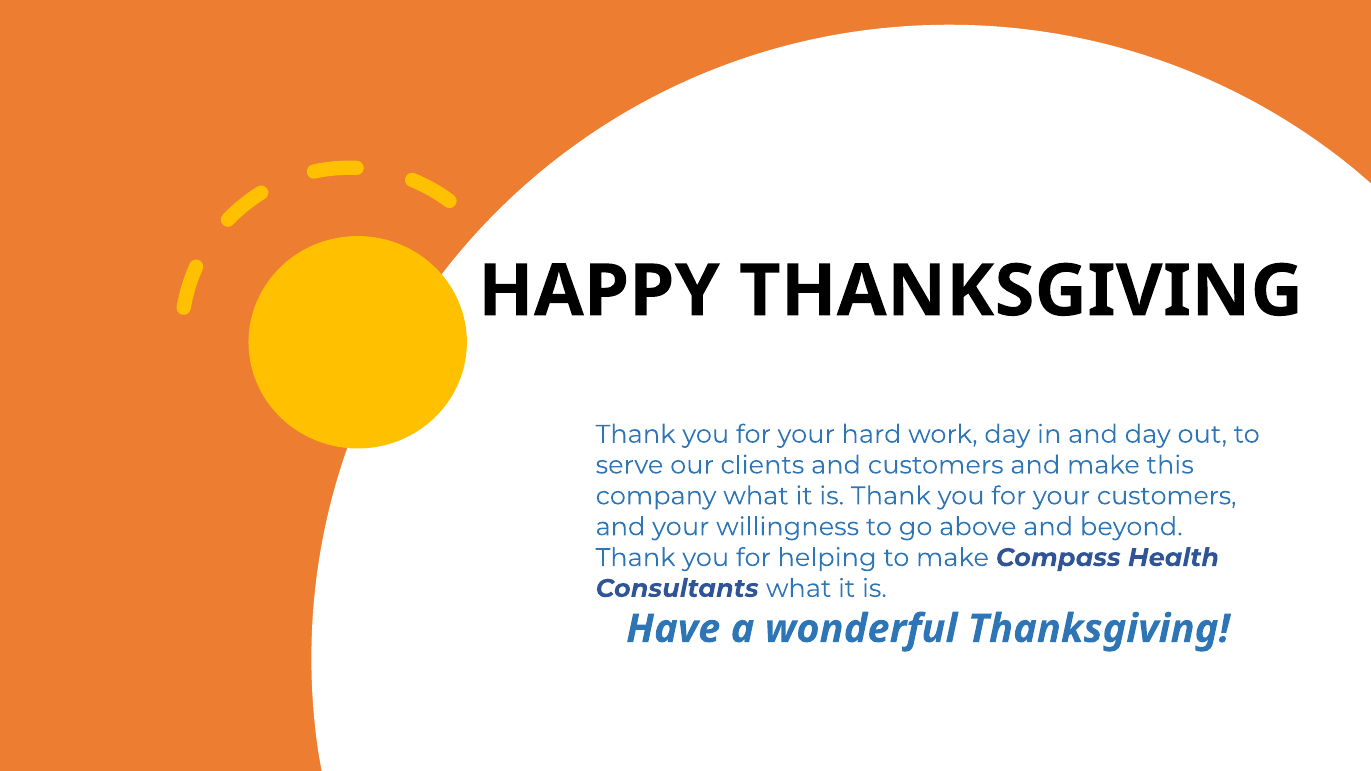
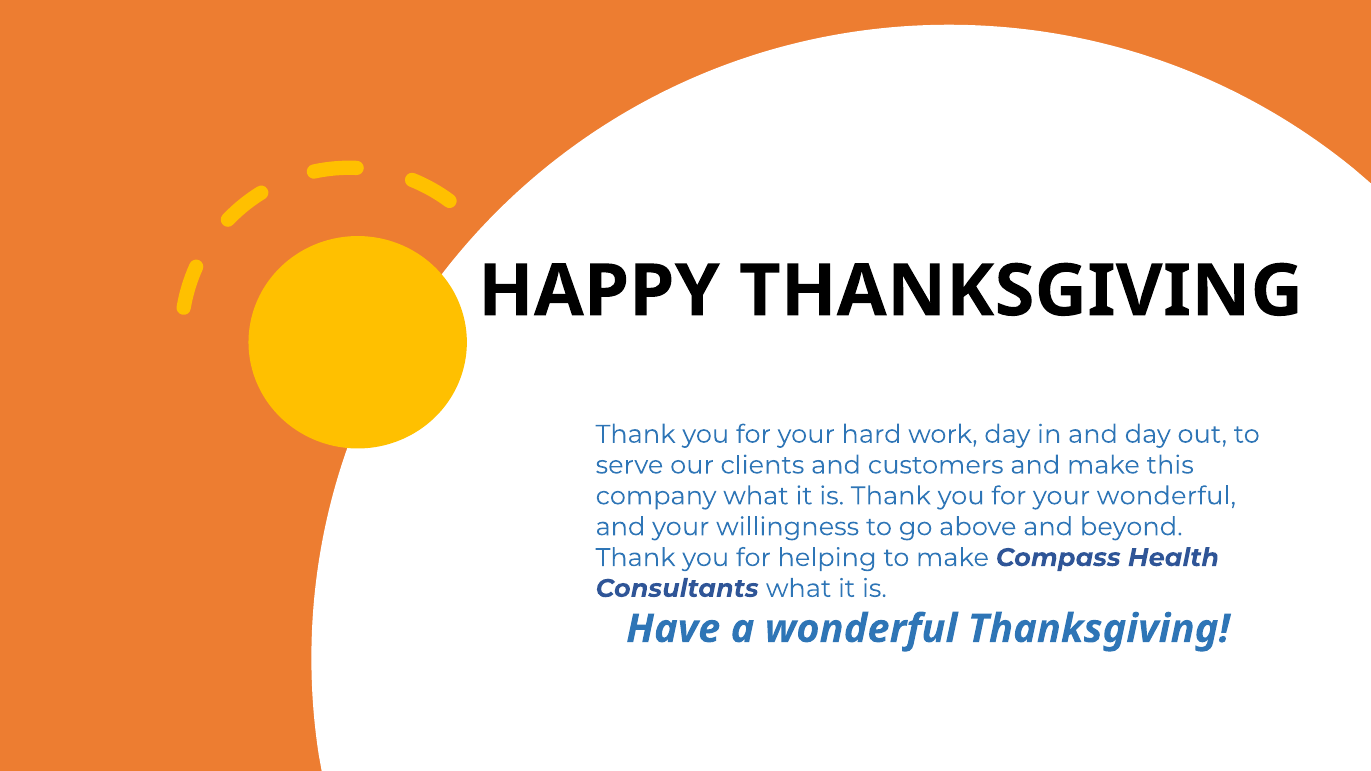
your customers: customers -> wonderful
